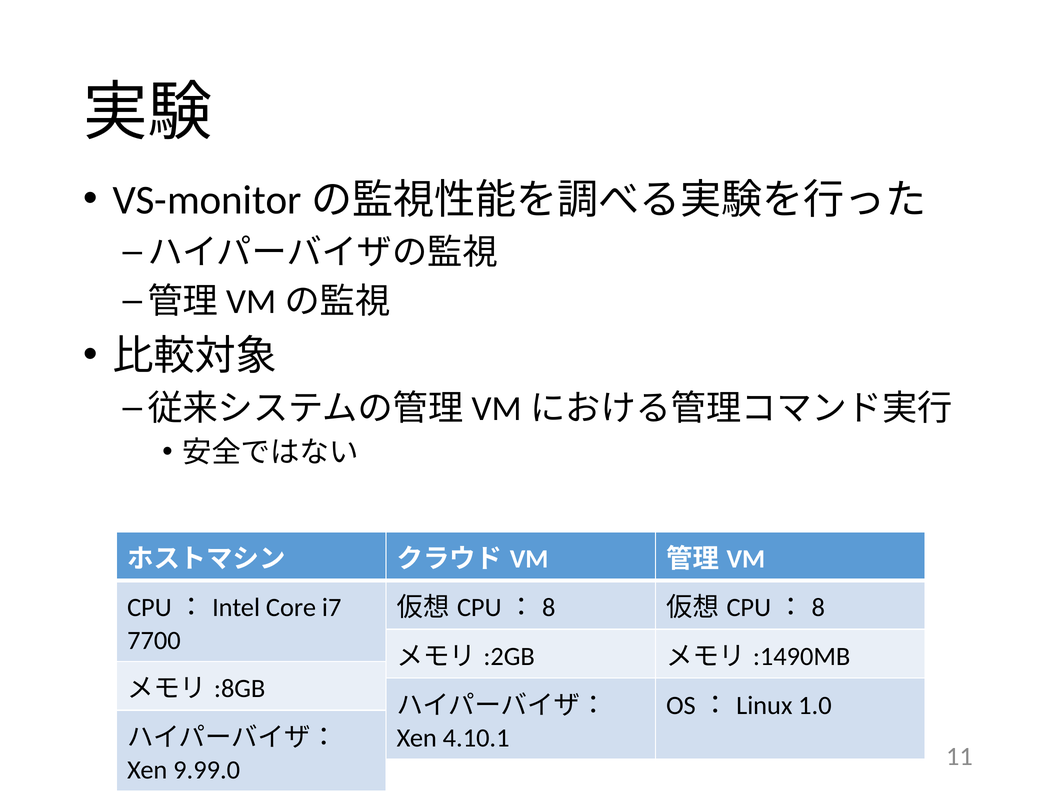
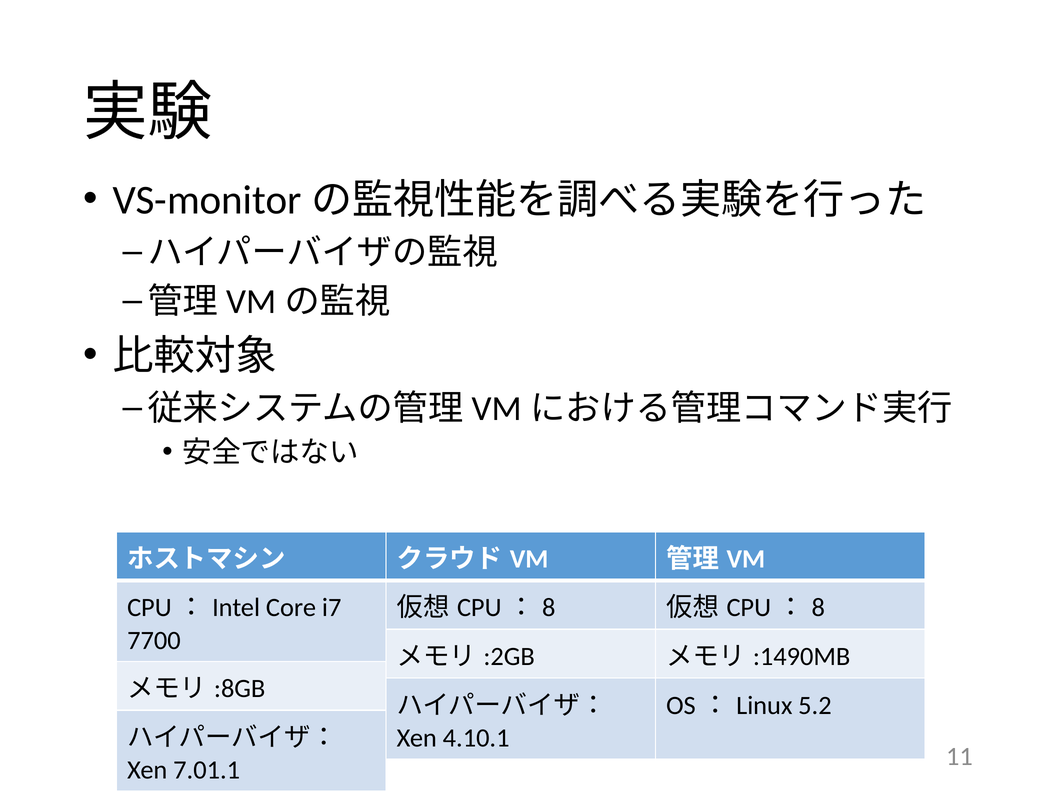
1.0: 1.0 -> 5.2
9.99.0: 9.99.0 -> 7.01.1
